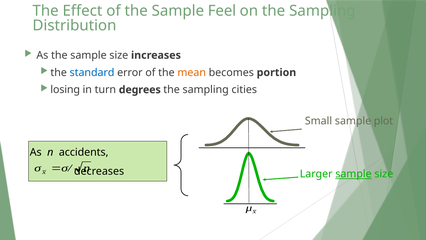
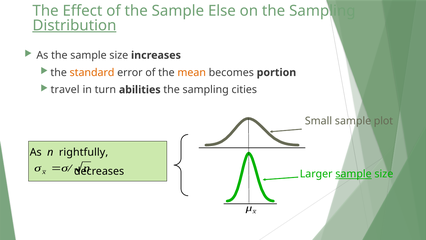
Feel: Feel -> Else
Distribution underline: none -> present
standard colour: blue -> orange
losing: losing -> travel
degrees: degrees -> abilities
accidents: accidents -> rightfully
